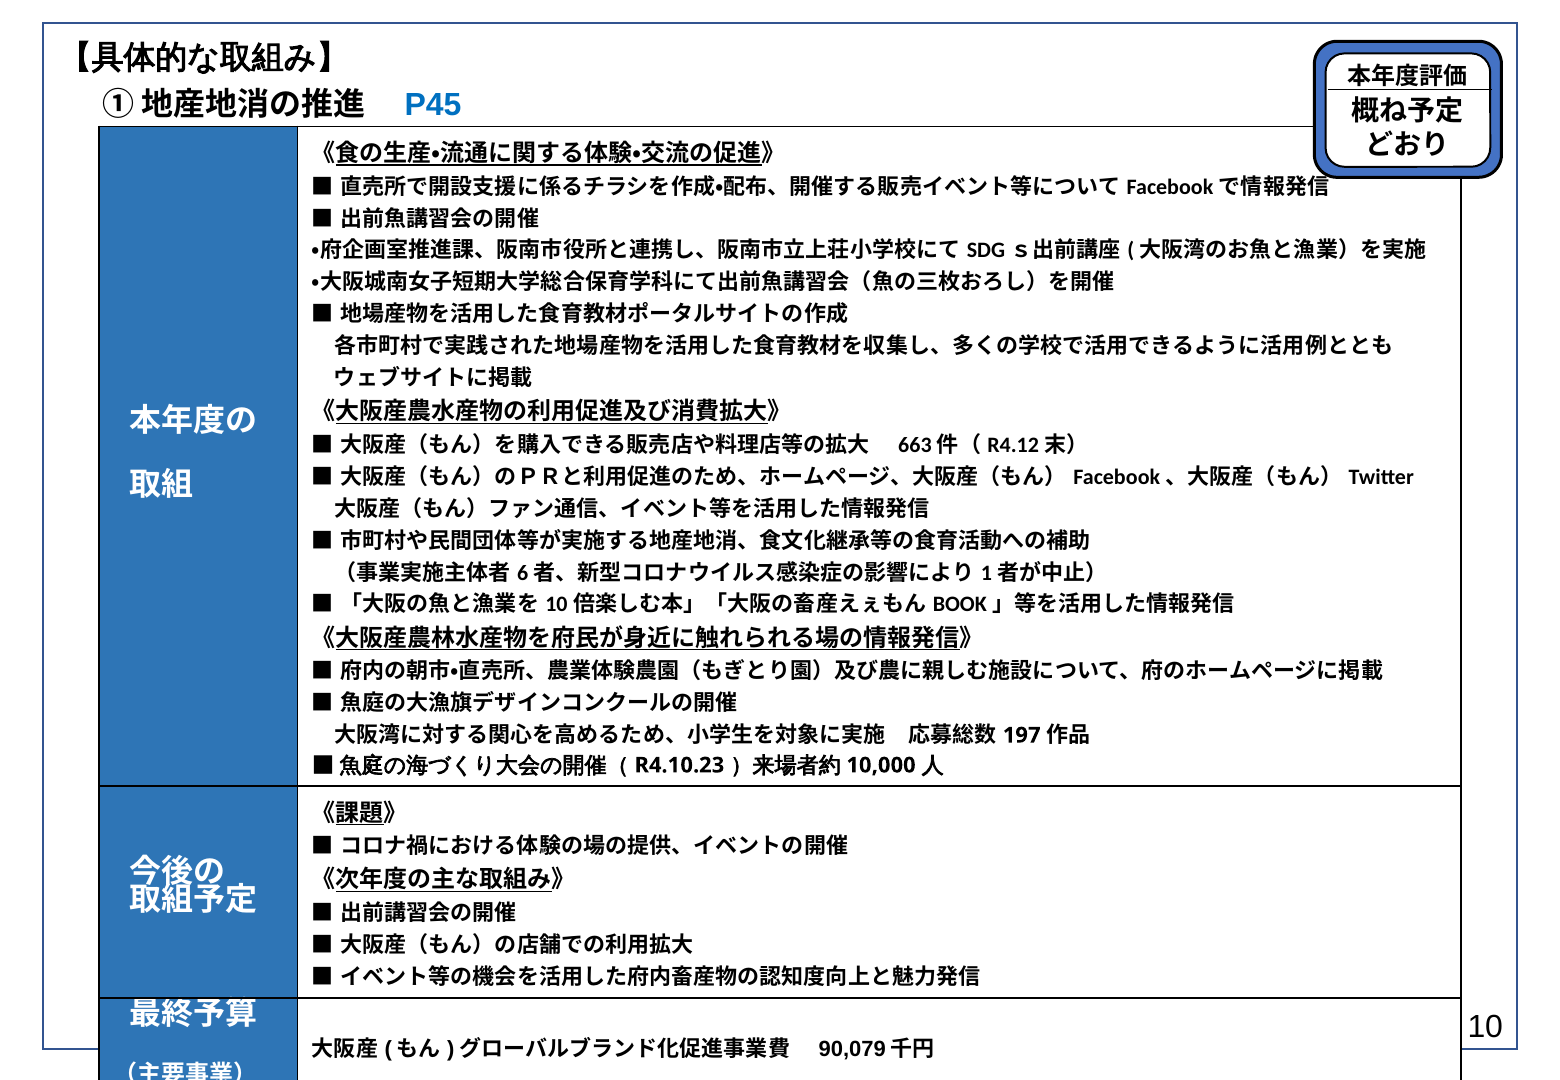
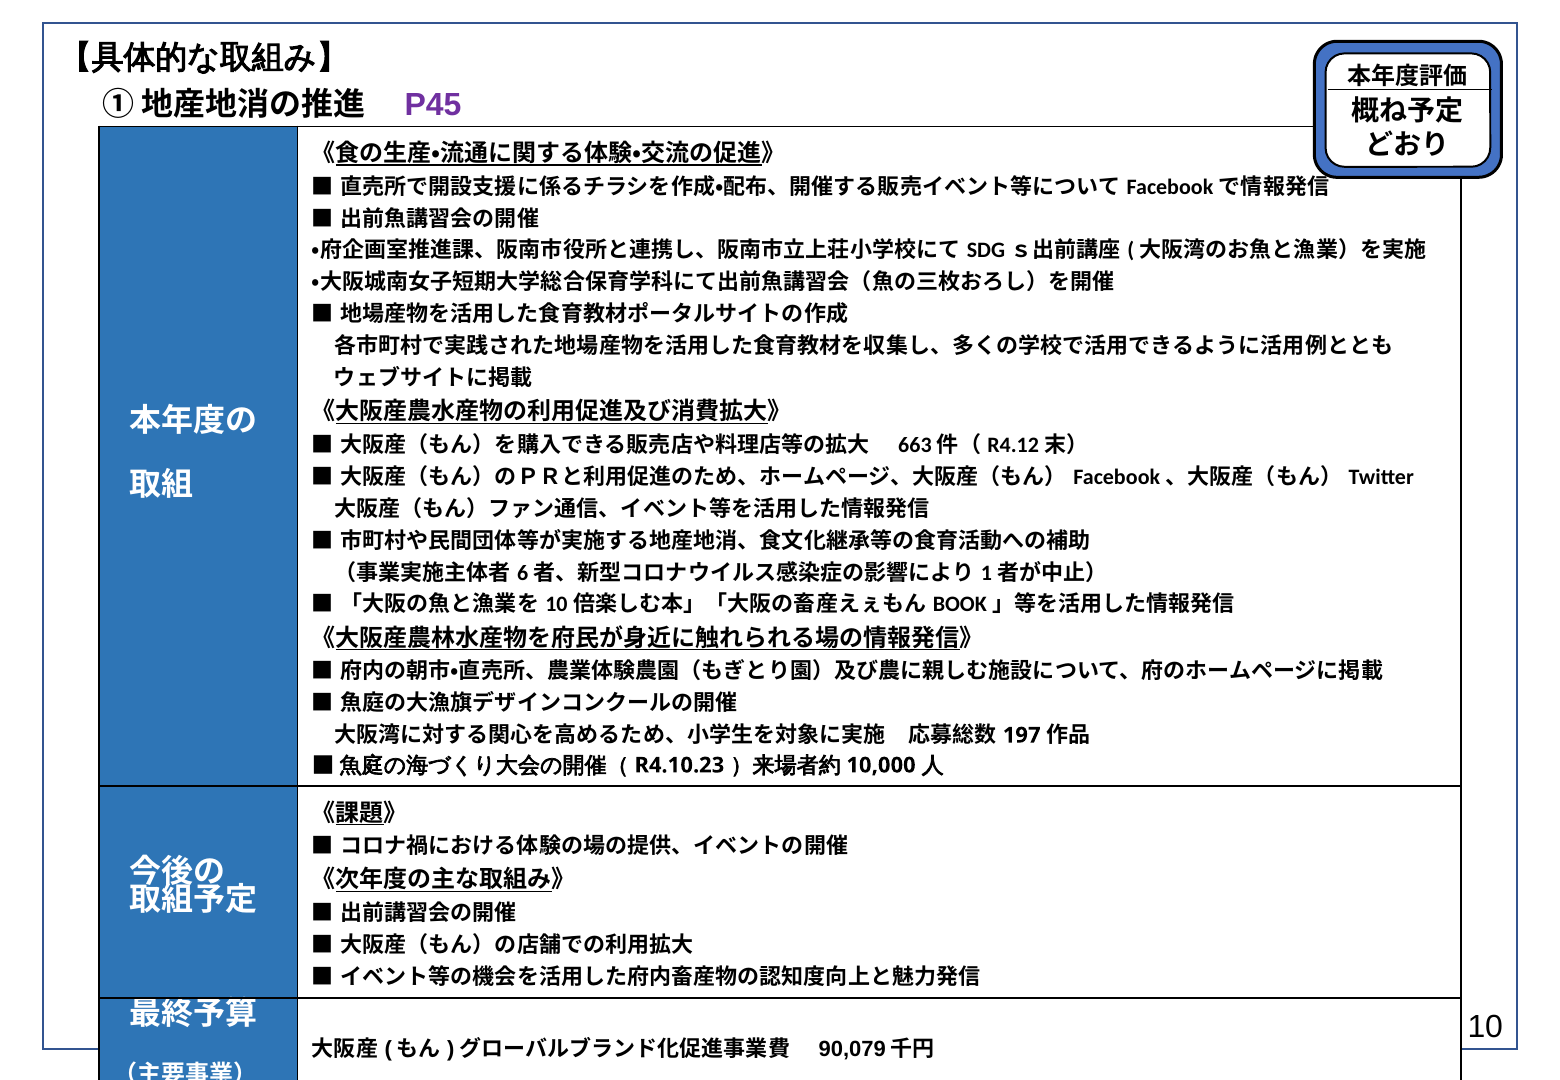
P45 colour: blue -> purple
